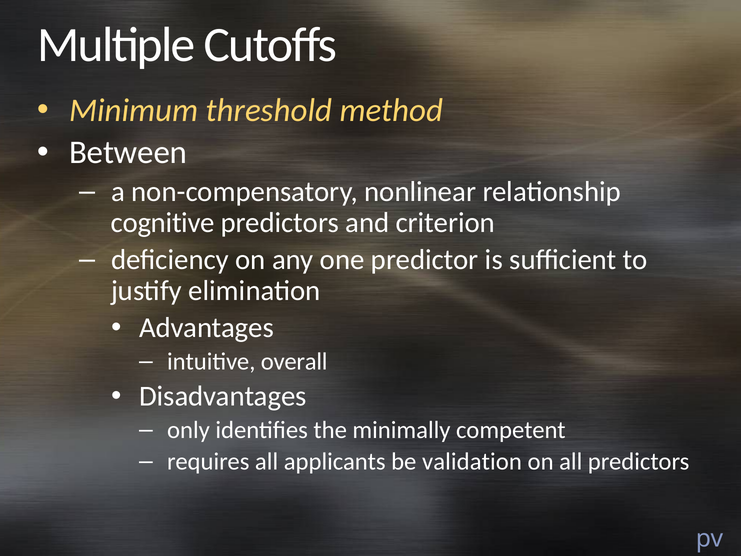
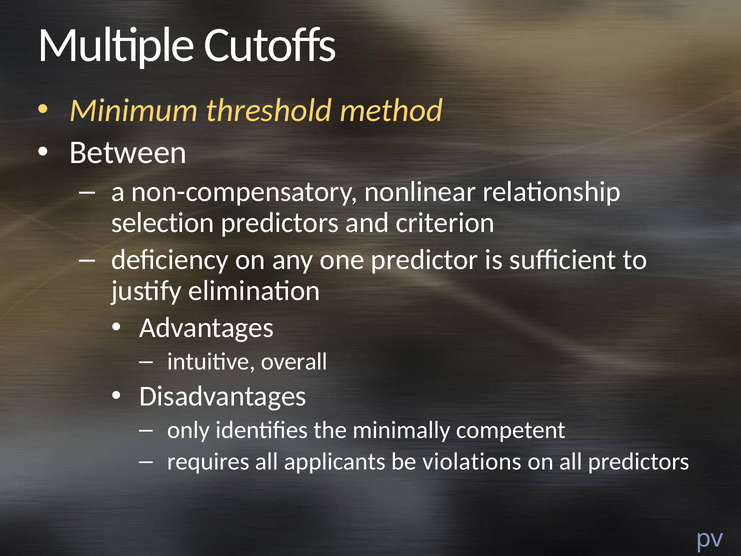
cognitive: cognitive -> selection
validation: validation -> violations
